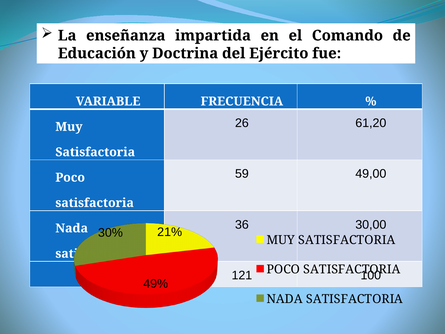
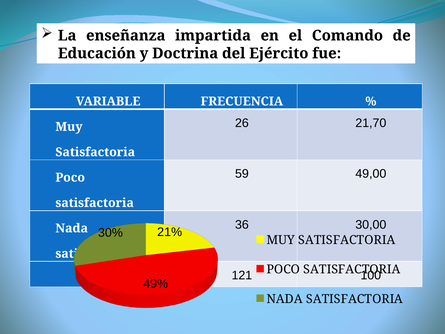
61,20: 61,20 -> 21,70
